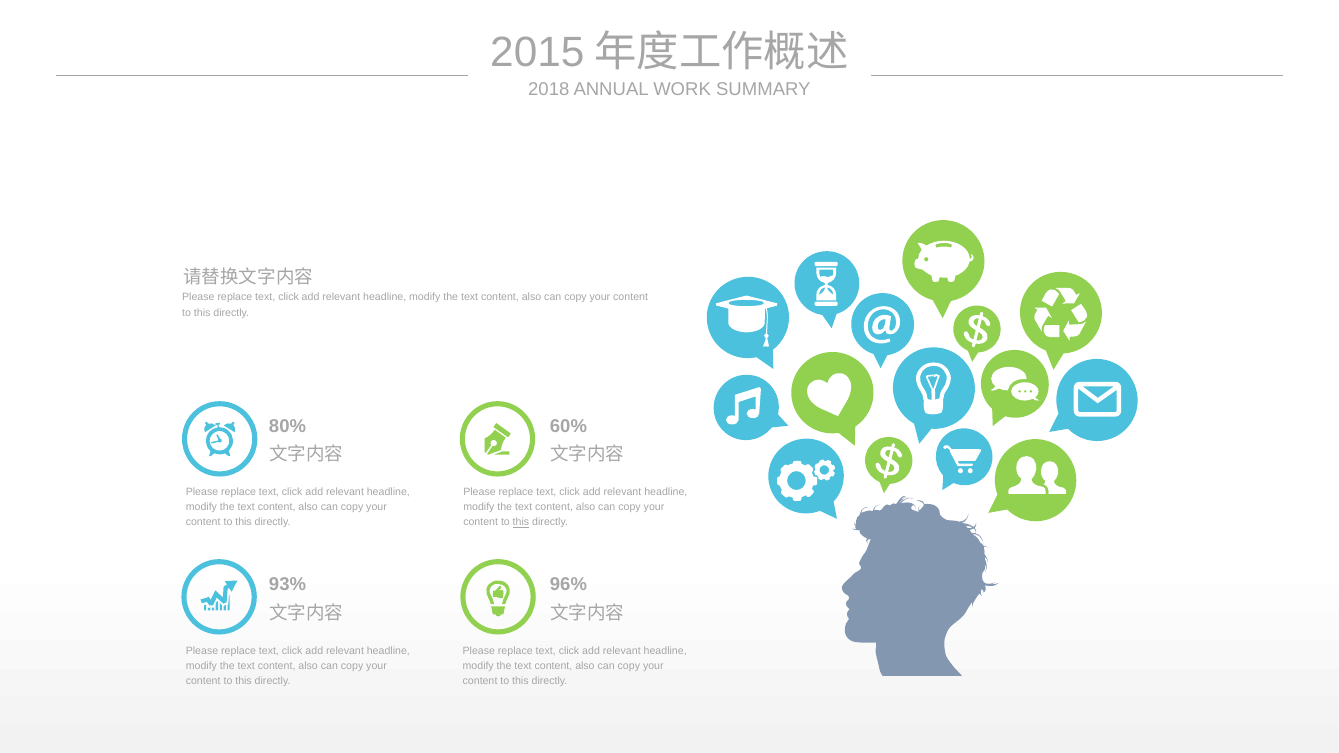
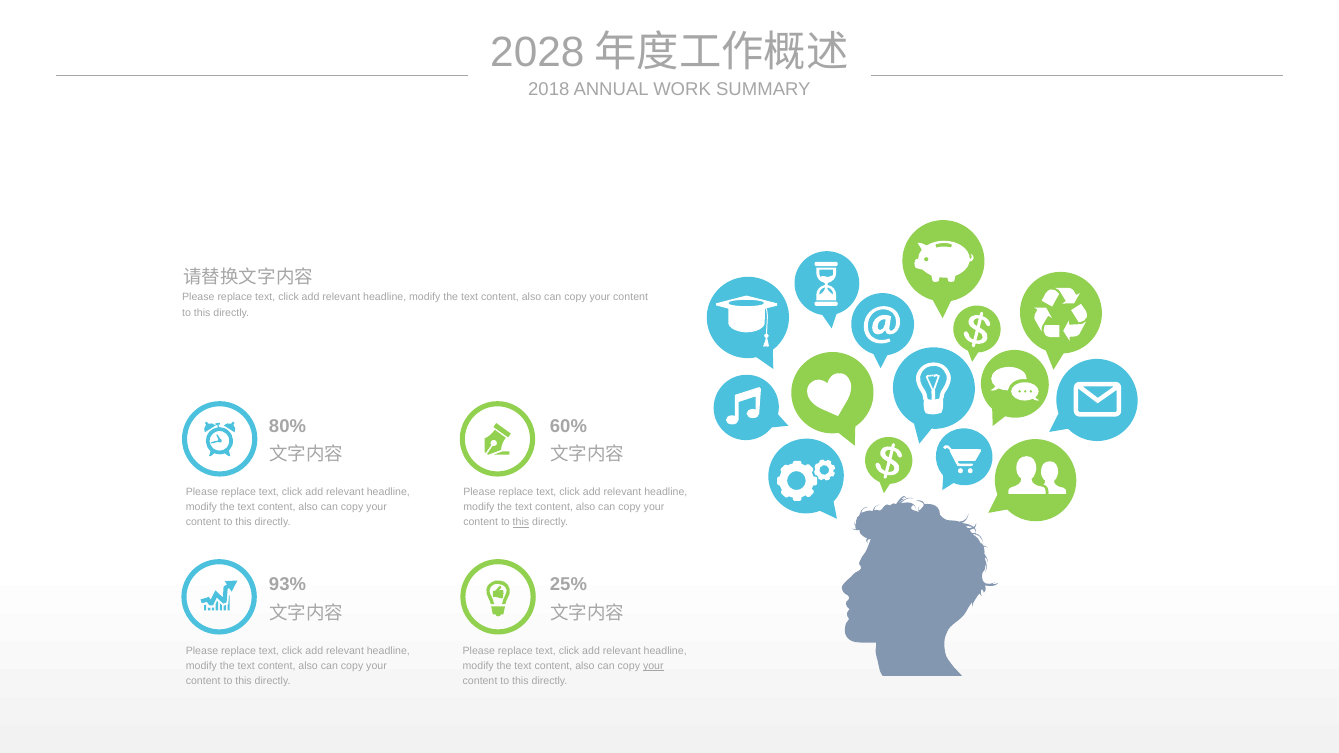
2015: 2015 -> 2028
96%: 96% -> 25%
your at (653, 666) underline: none -> present
